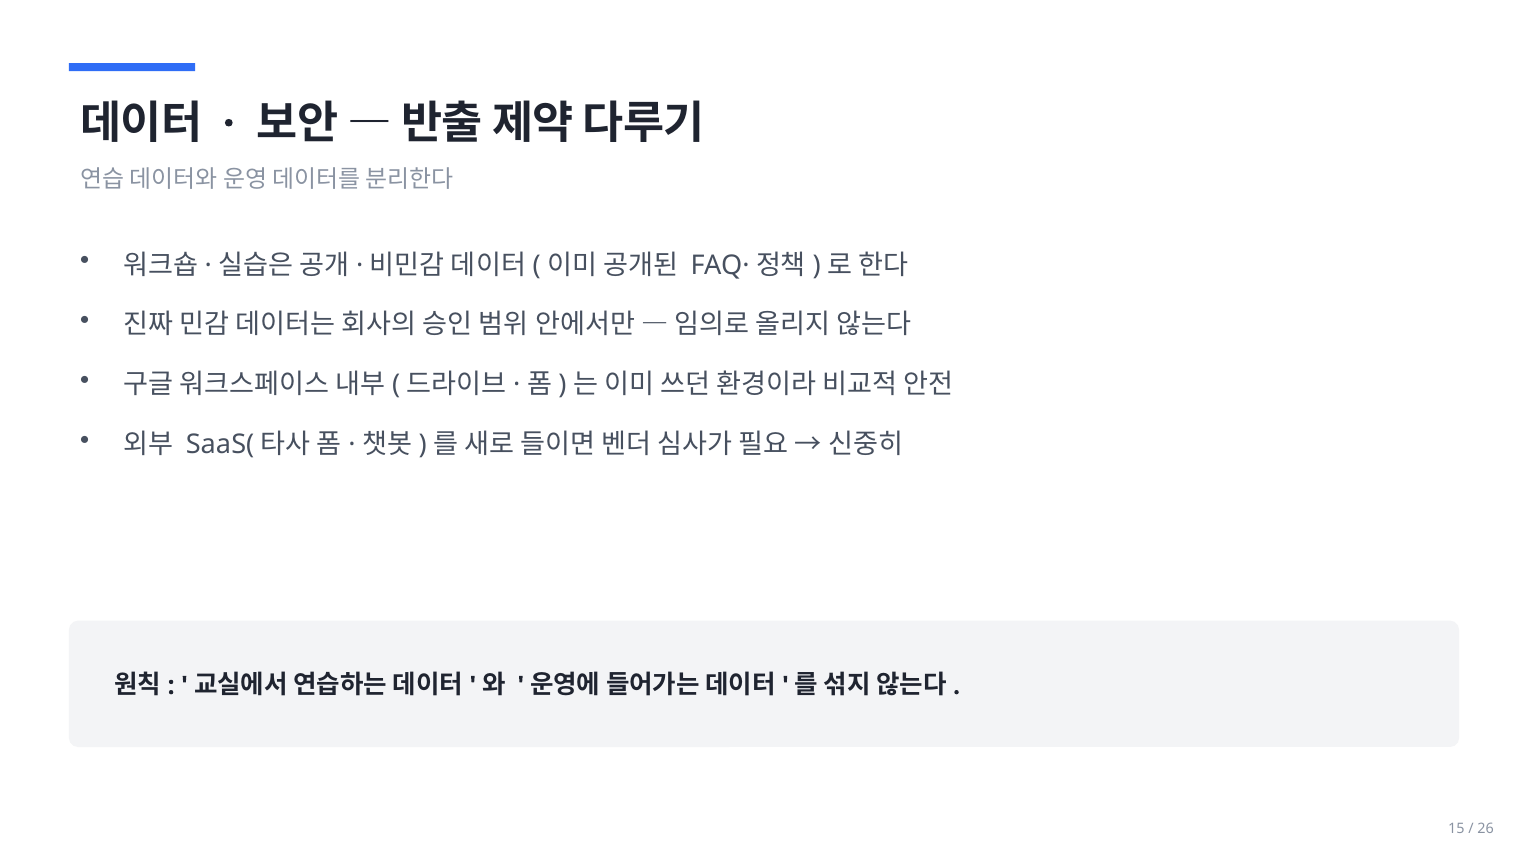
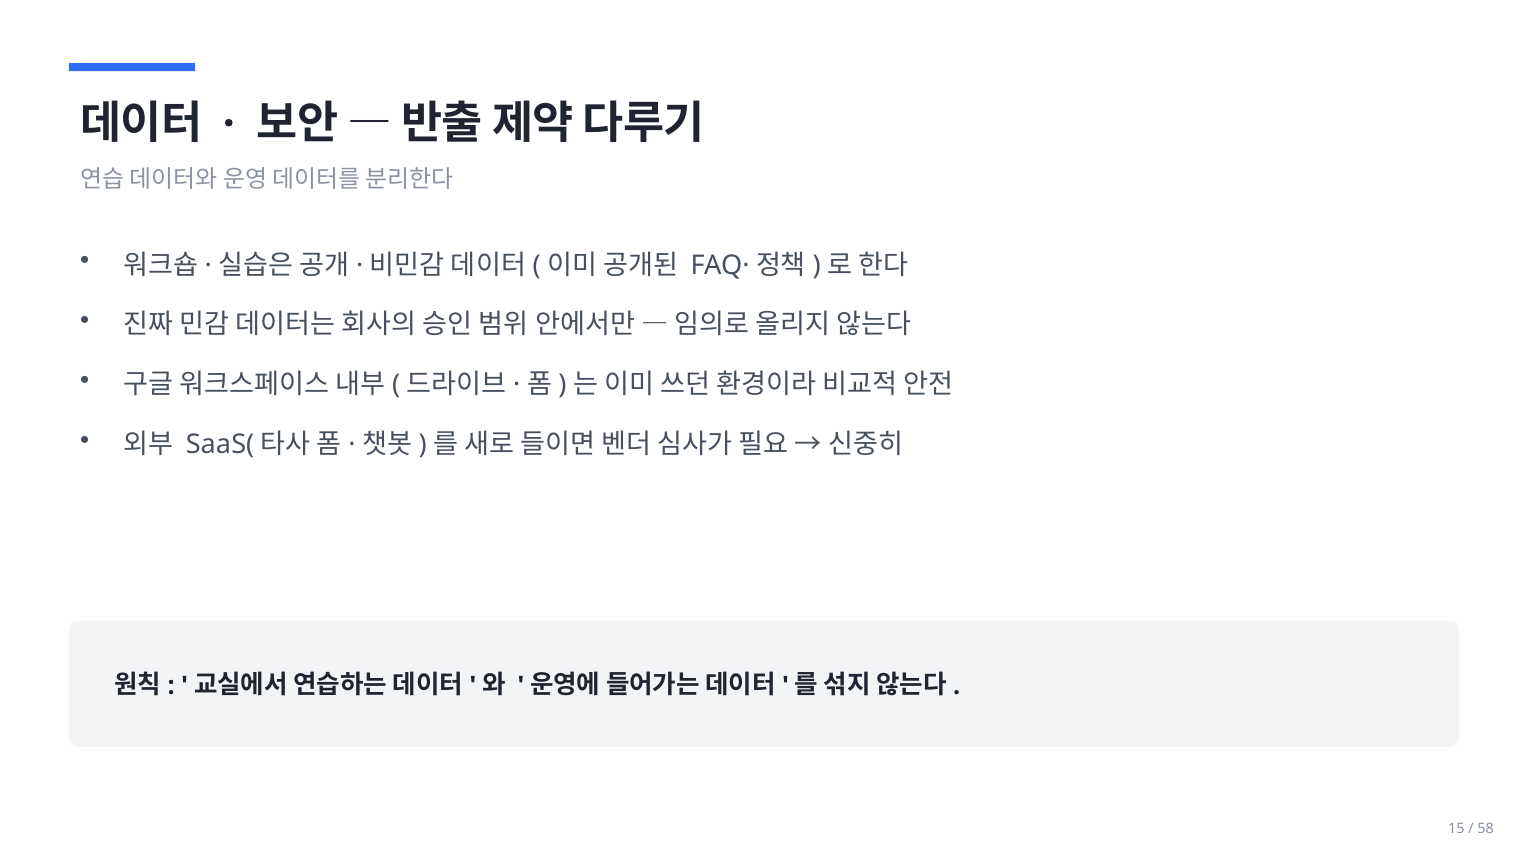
26: 26 -> 58
